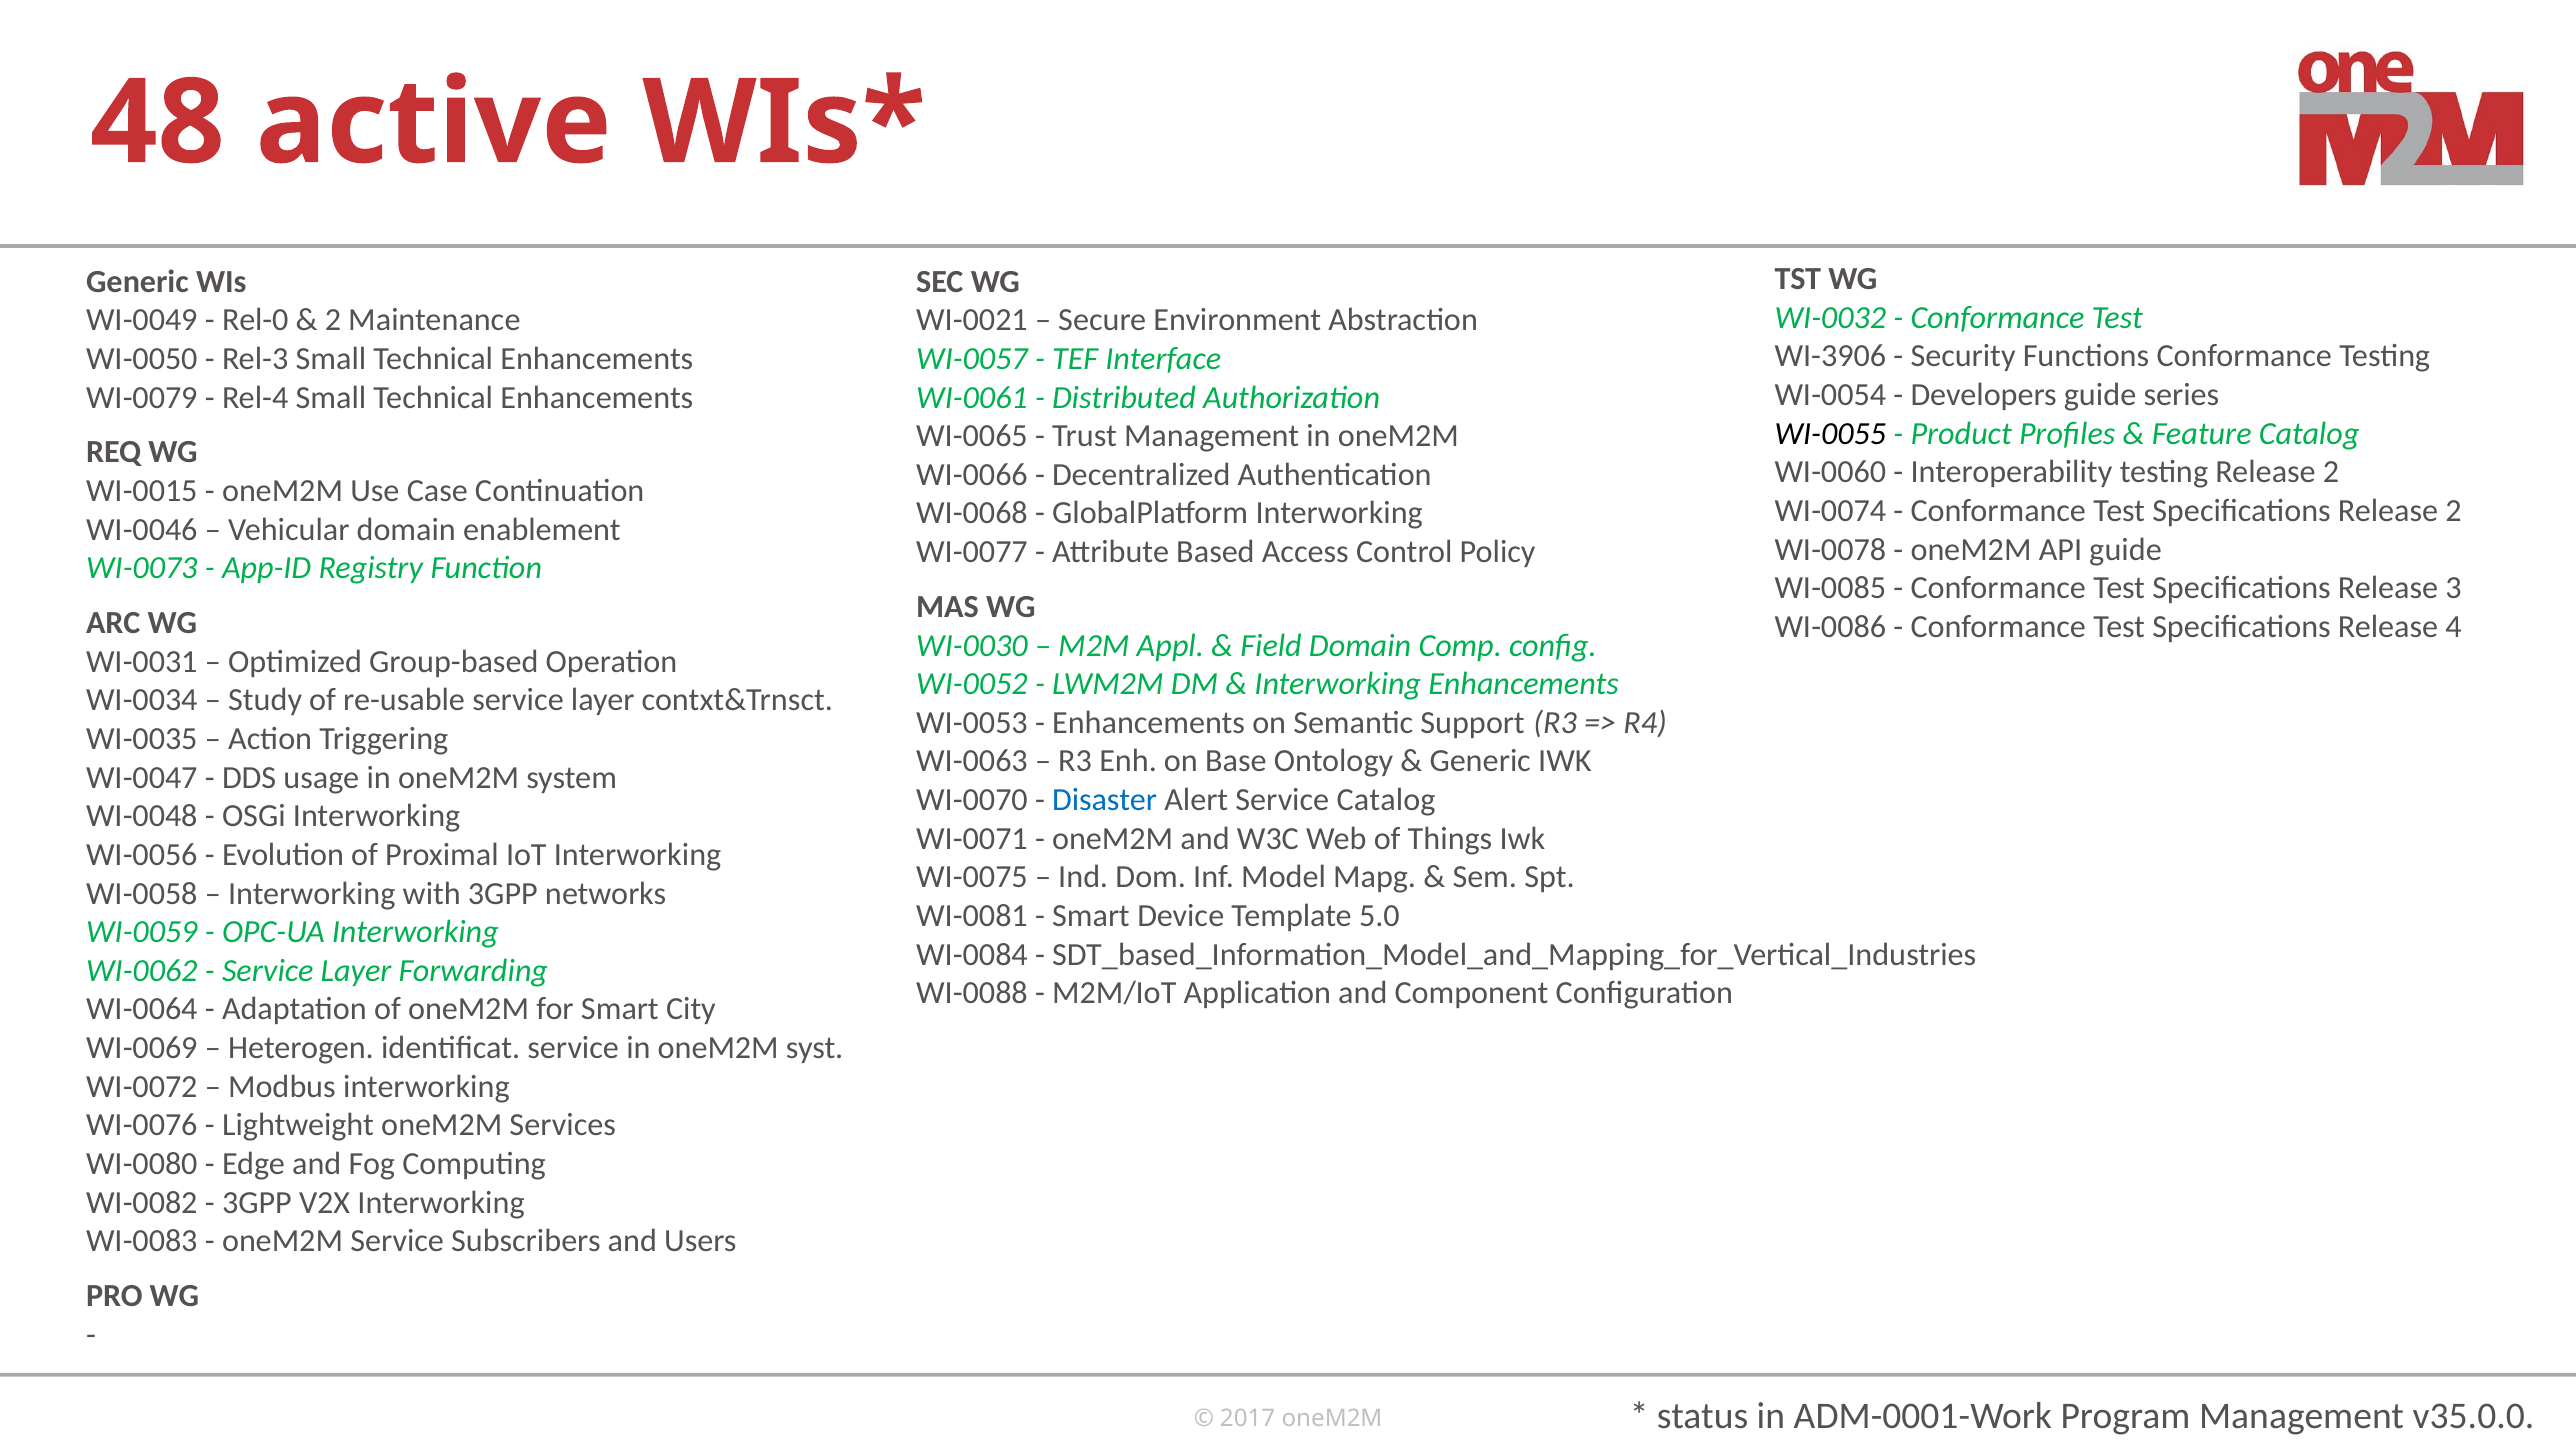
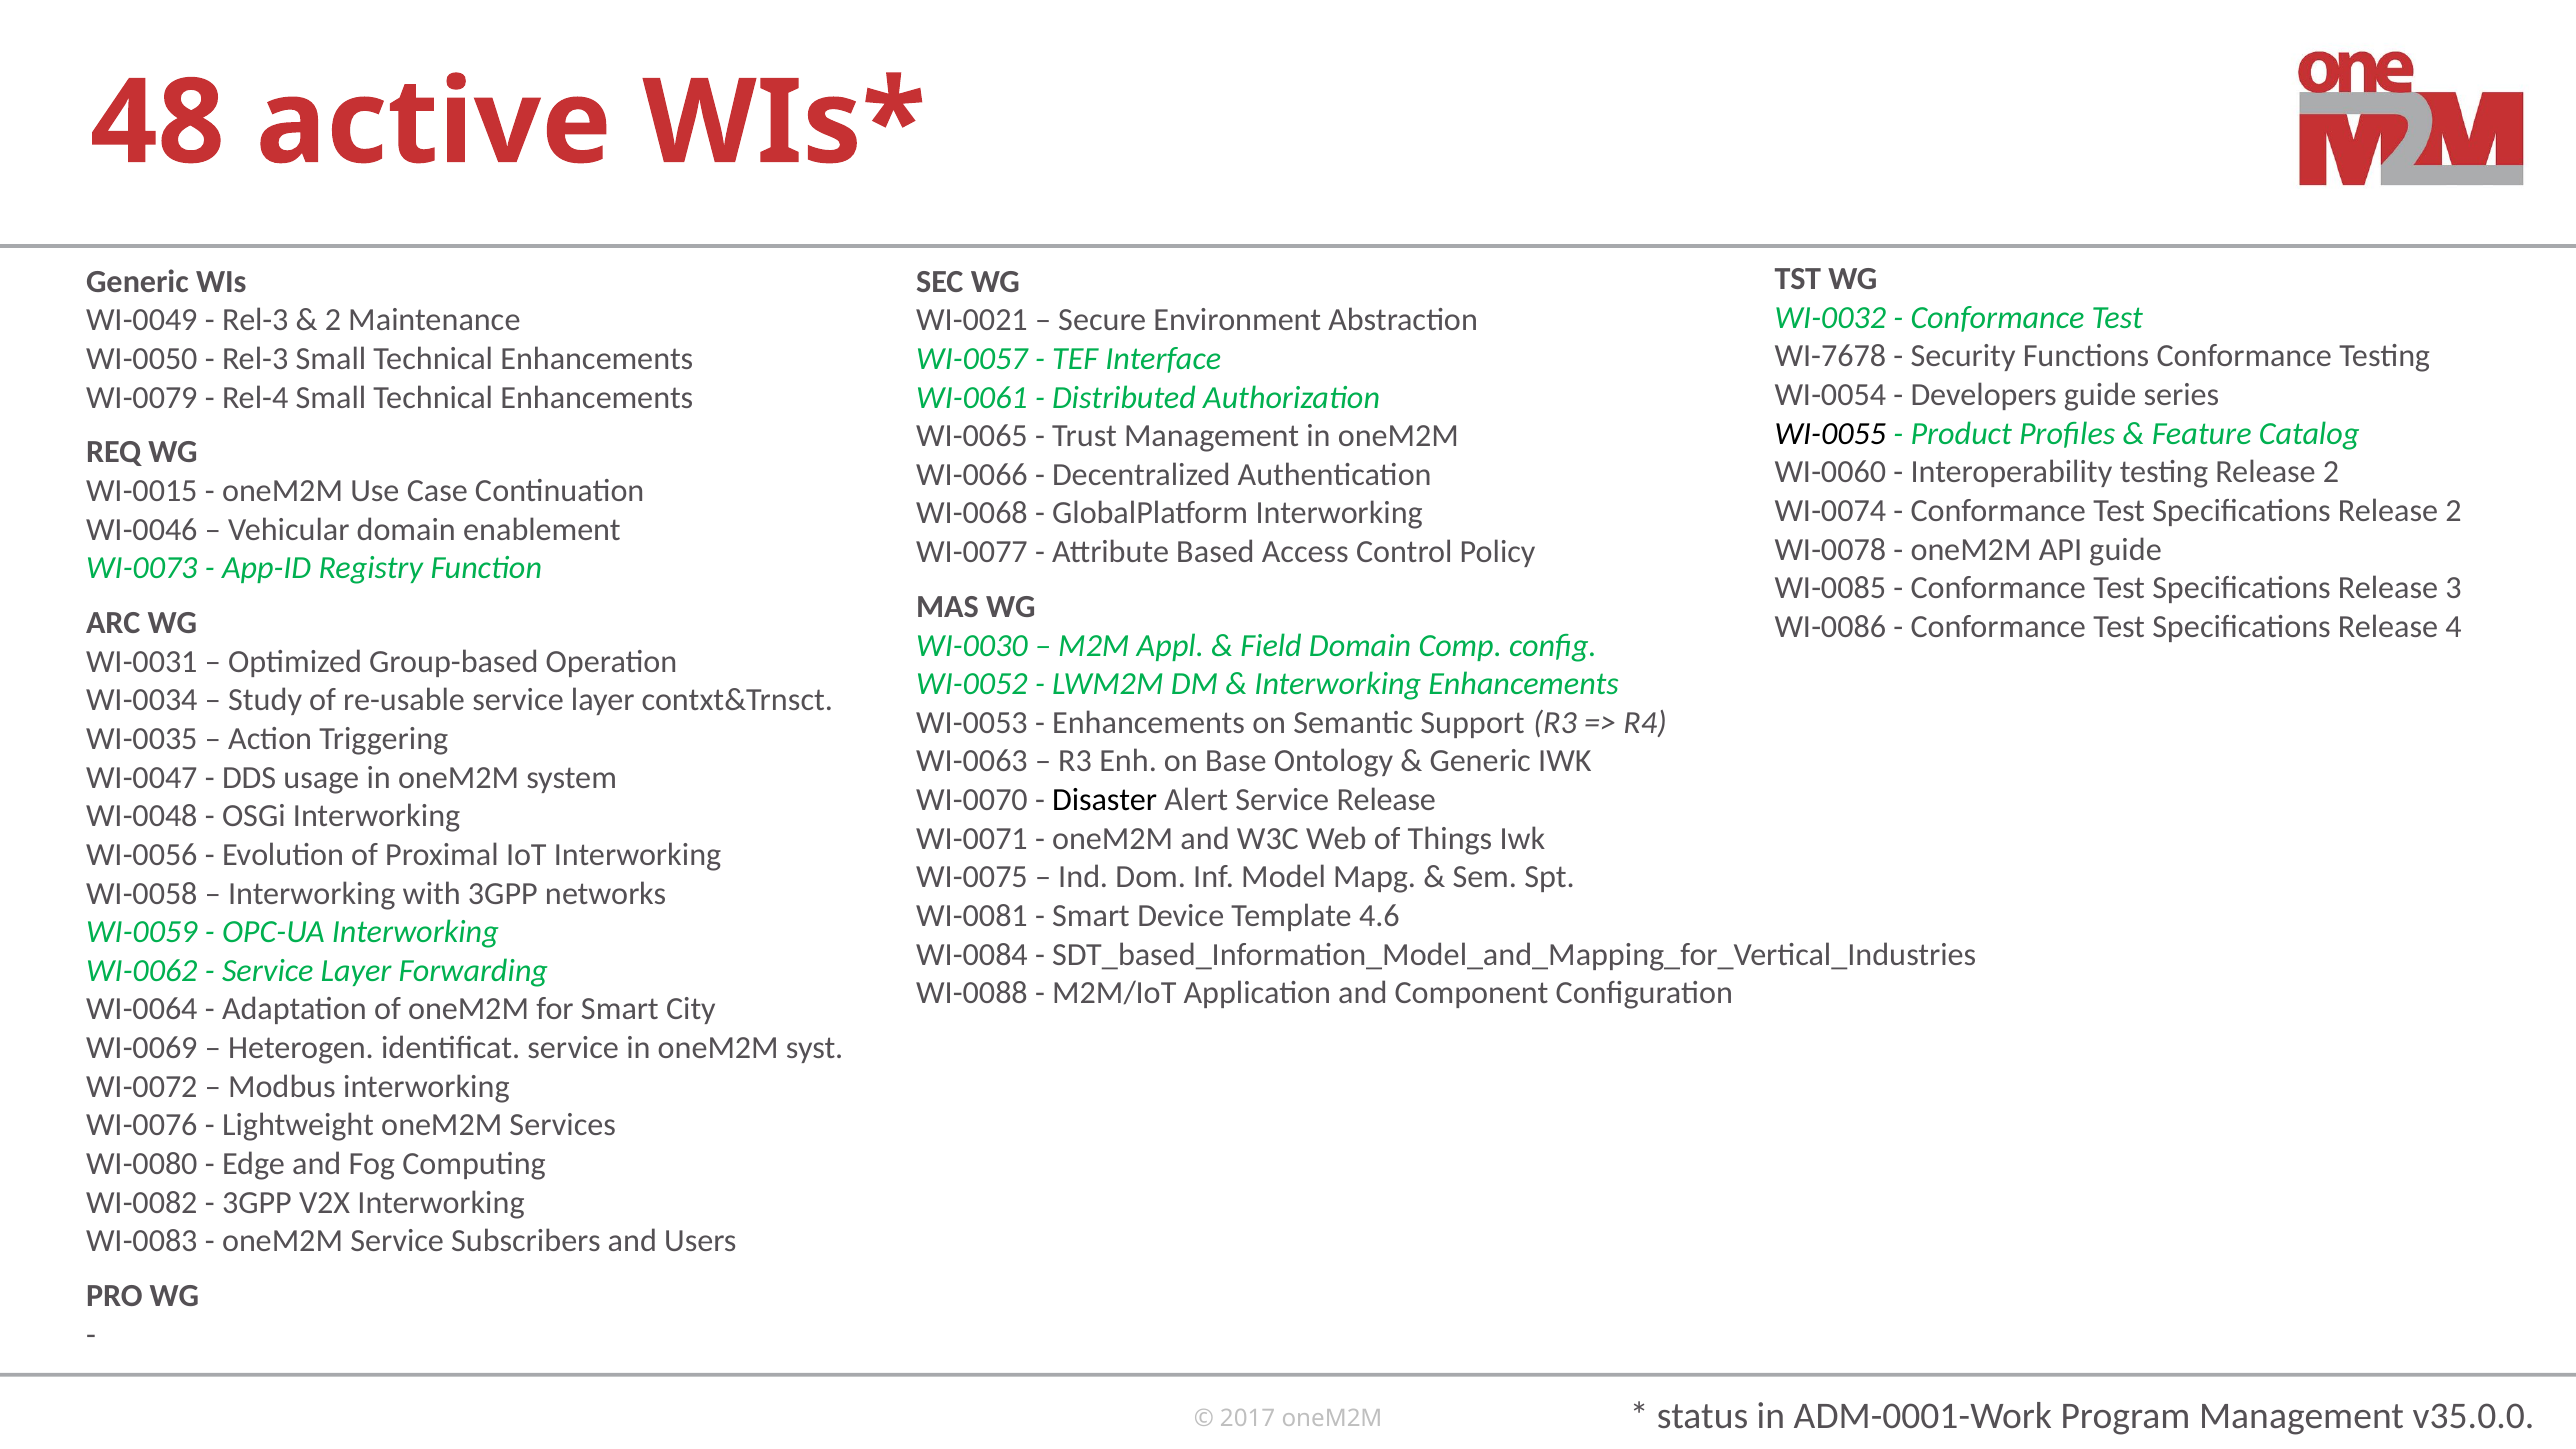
Rel-0 at (255, 320): Rel-0 -> Rel-3
WI-3906: WI-3906 -> WI-7678
Disaster colour: blue -> black
Service Catalog: Catalog -> Release
5.0: 5.0 -> 4.6
